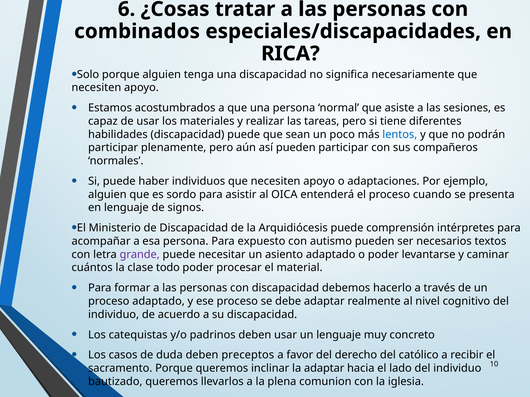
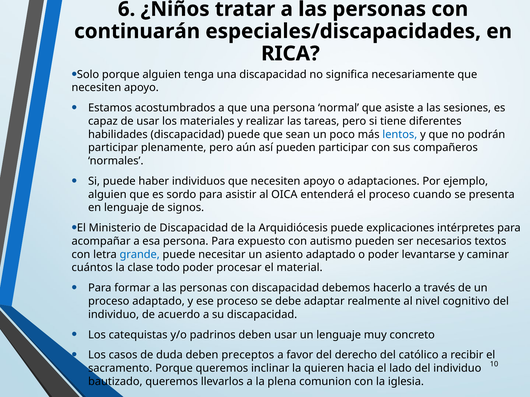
¿Cosas: ¿Cosas -> ¿Niños
combinados: combinados -> continuarán
comprensión: comprensión -> explicaciones
grande colour: purple -> blue
la adaptar: adaptar -> quieren
